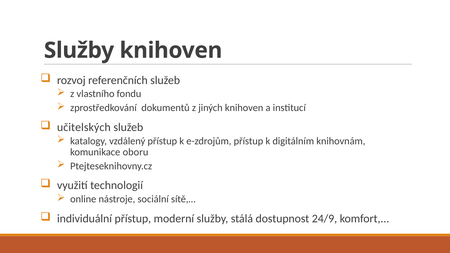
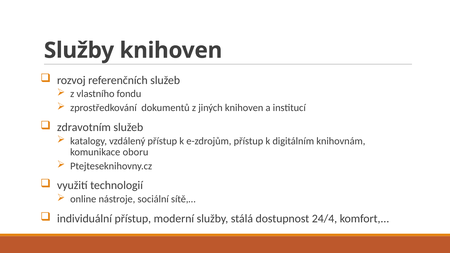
učitelských: učitelských -> zdravotním
24/9: 24/9 -> 24/4
